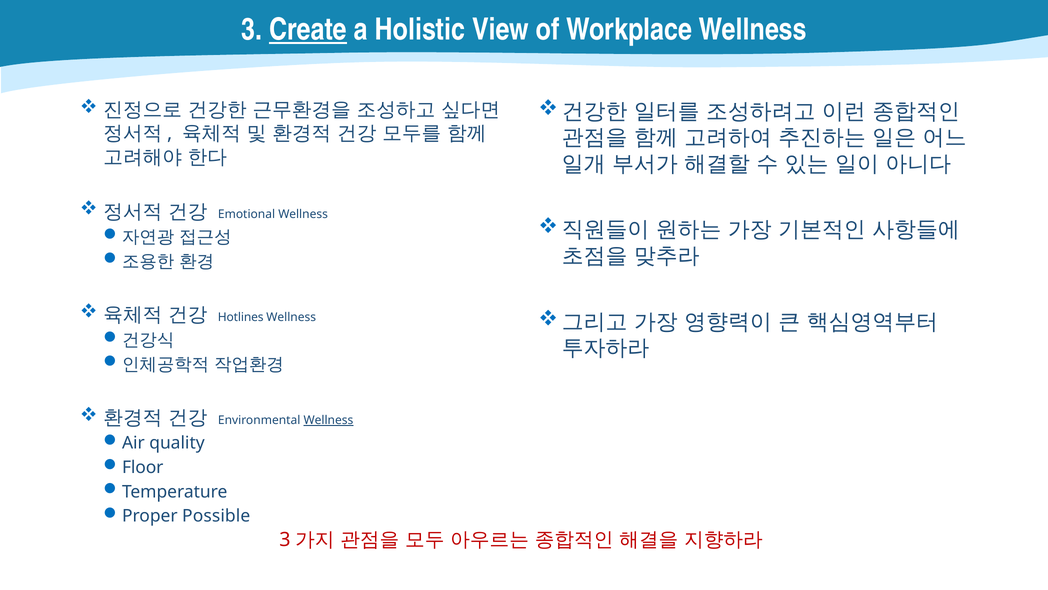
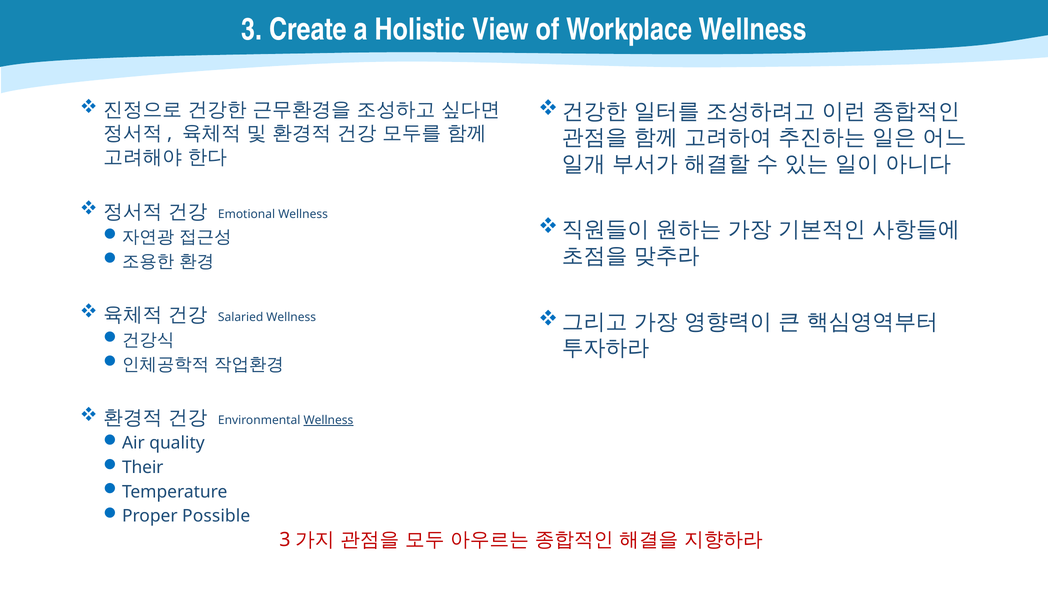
Create underline: present -> none
Hotlines: Hotlines -> Salaried
Floor: Floor -> Their
